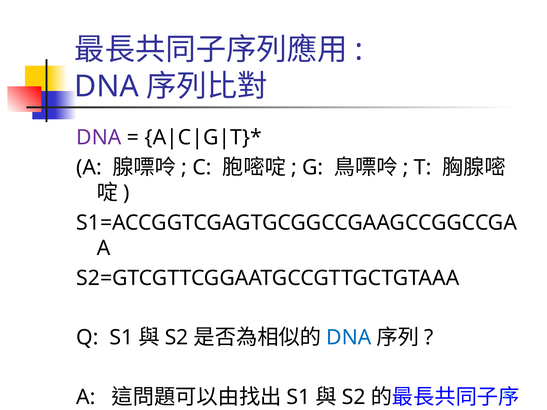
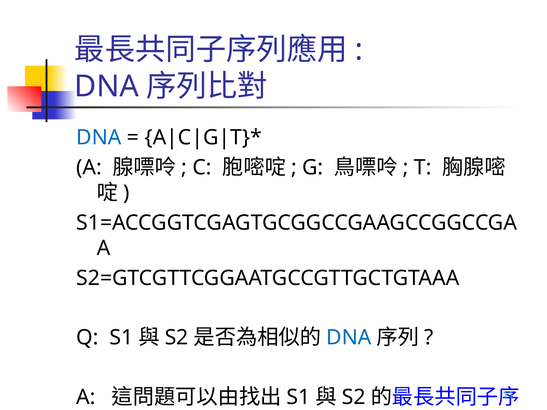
DNA at (99, 138) colour: purple -> blue
